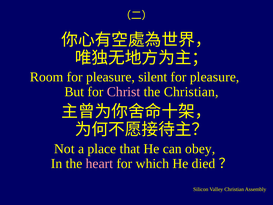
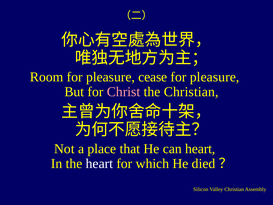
silent: silent -> cease
can obey: obey -> heart
heart at (99, 163) colour: pink -> white
